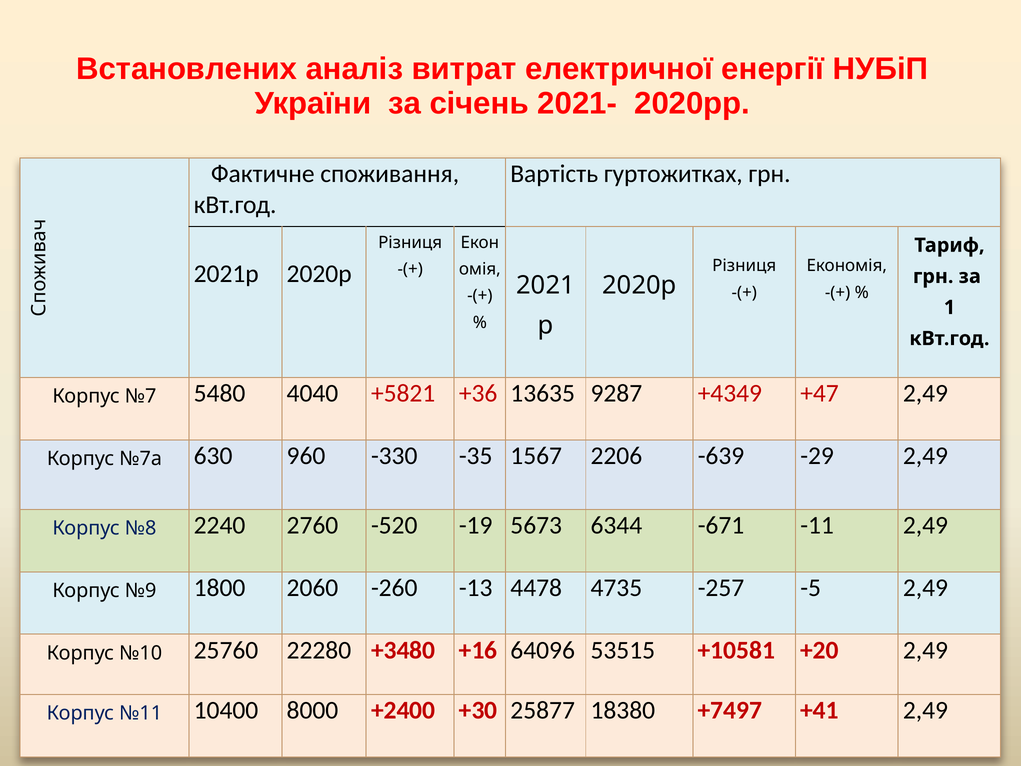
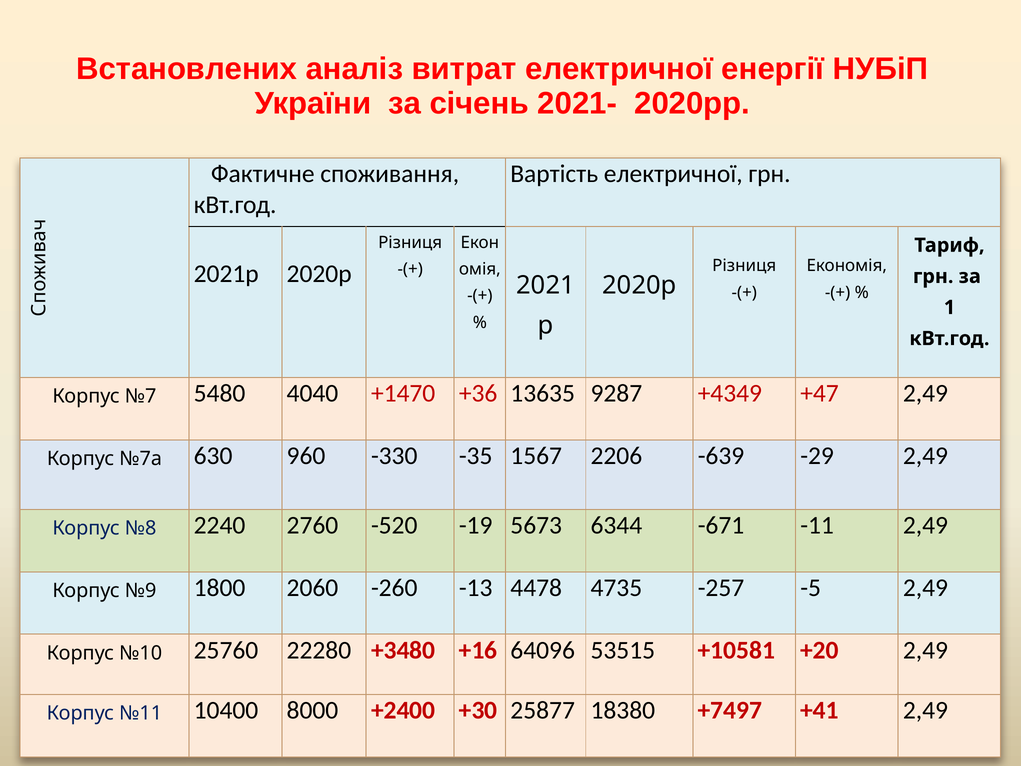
Вартість гуртожитках: гуртожитках -> електричної
+5821: +5821 -> +1470
